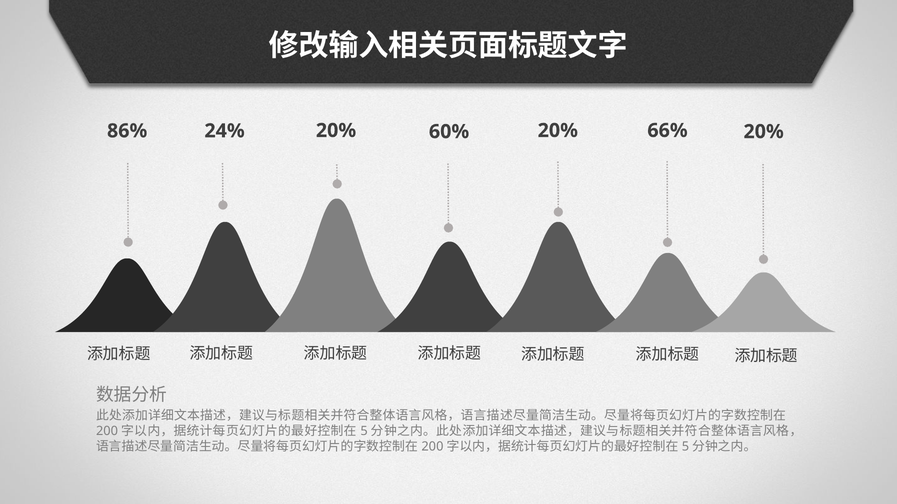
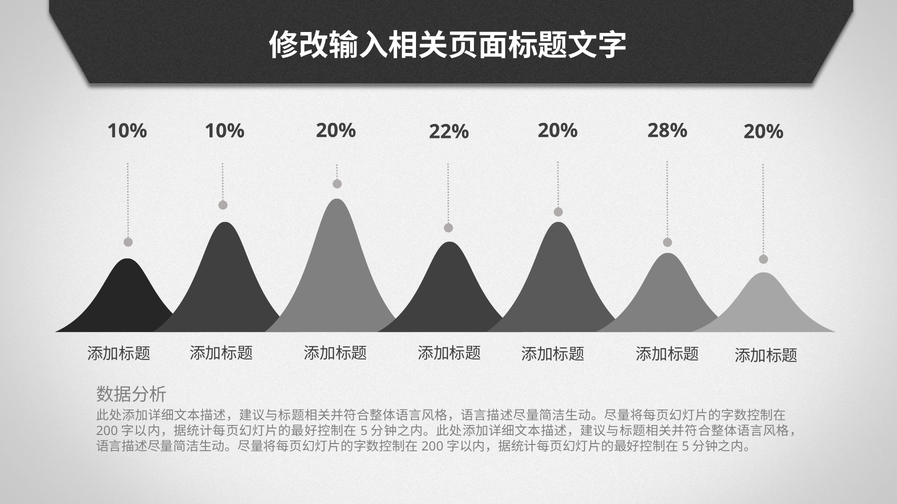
66%: 66% -> 28%
86% at (127, 131): 86% -> 10%
24% at (225, 131): 24% -> 10%
60%: 60% -> 22%
